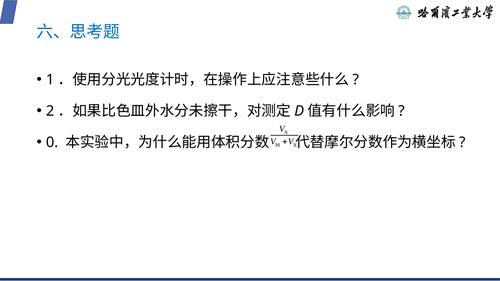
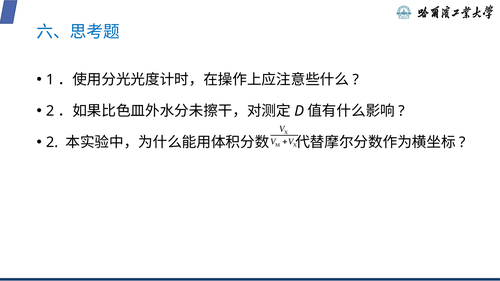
0 at (52, 143): 0 -> 2
